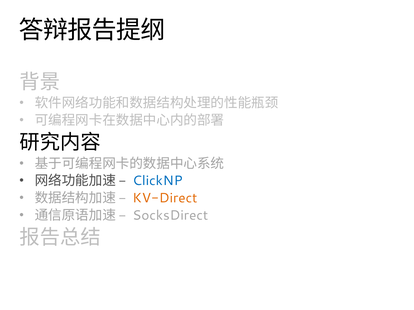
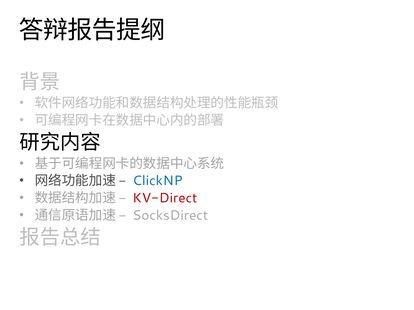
KV-Direct colour: orange -> red
